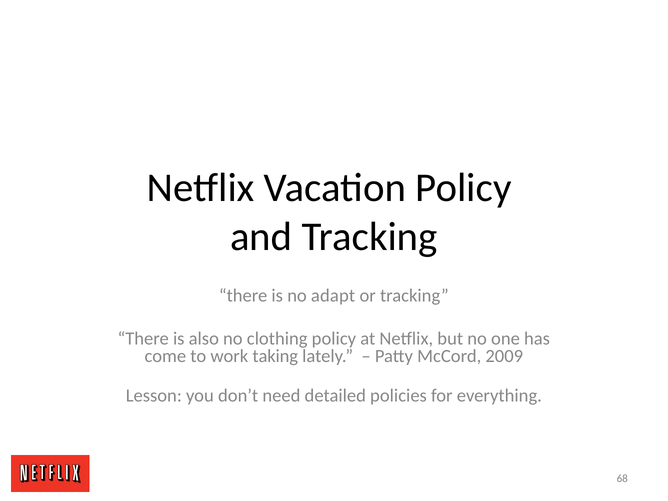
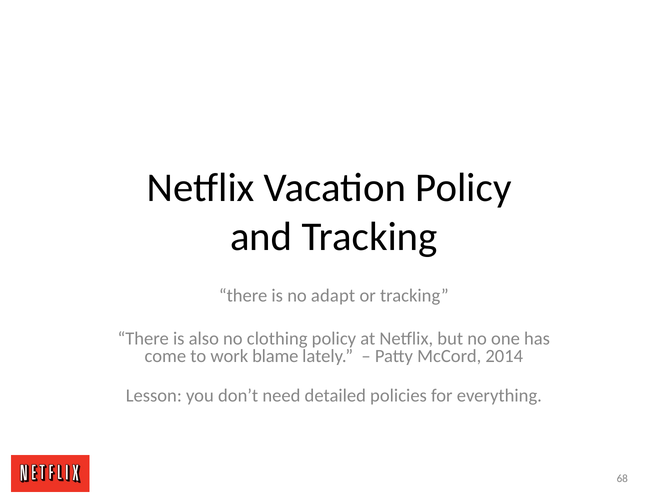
taking: taking -> blame
2009: 2009 -> 2014
